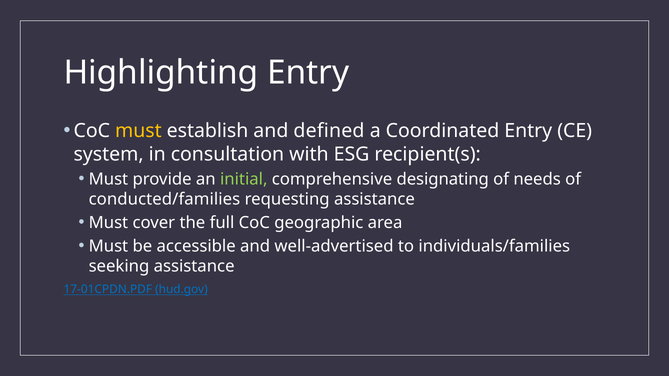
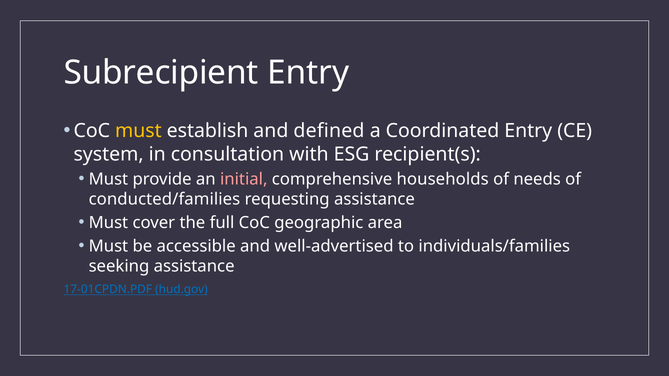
Highlighting: Highlighting -> Subrecipient
initial colour: light green -> pink
designating: designating -> households
